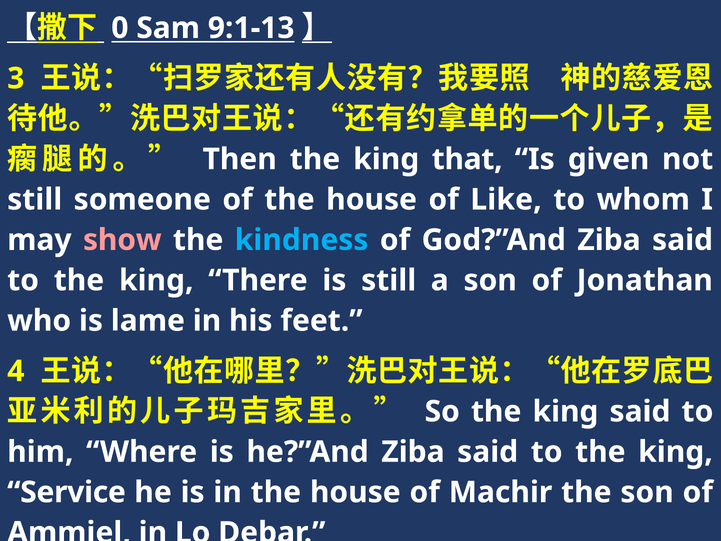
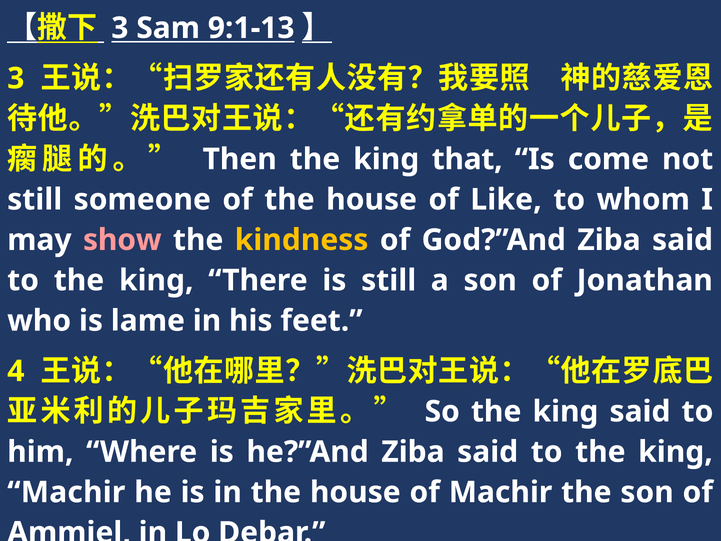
0 at (120, 28): 0 -> 3
given: given -> come
kindness colour: light blue -> yellow
Service at (66, 492): Service -> Machir
